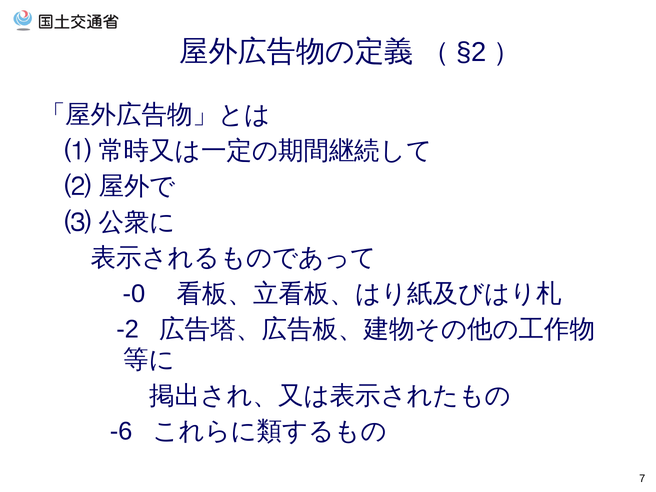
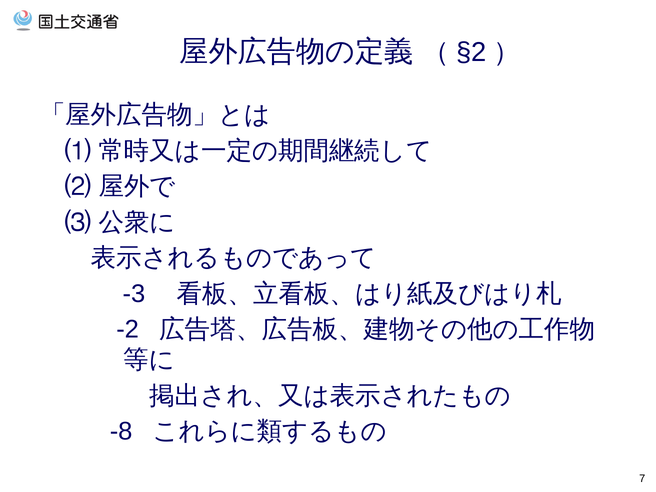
-0: -0 -> -3
-6: -6 -> -8
